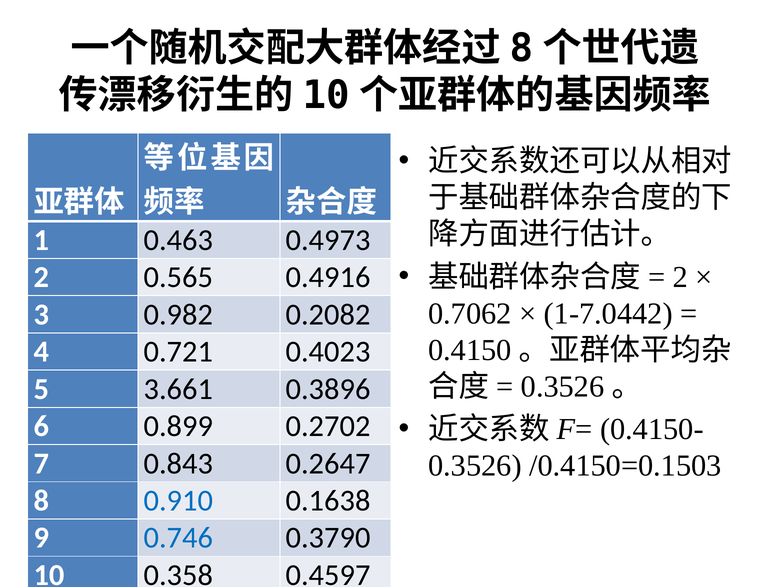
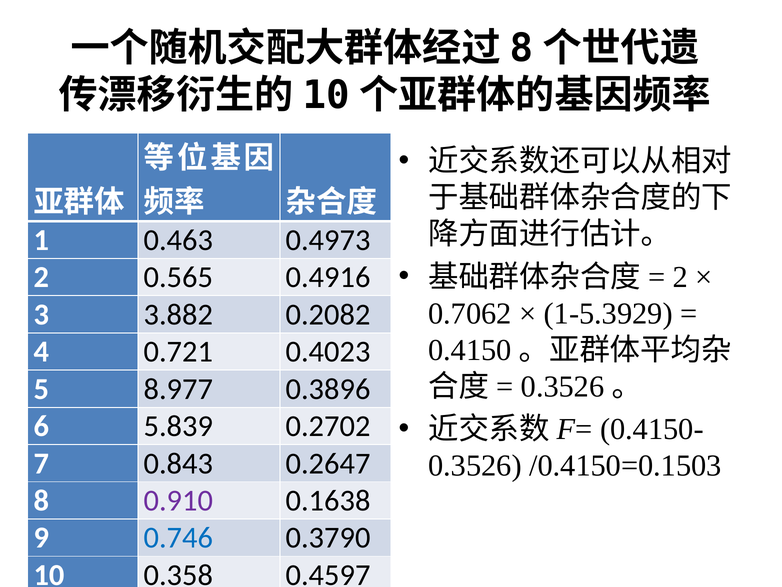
1-7.0442: 1-7.0442 -> 1-5.3929
0.982: 0.982 -> 3.882
3.661: 3.661 -> 8.977
0.899: 0.899 -> 5.839
0.910 colour: blue -> purple
